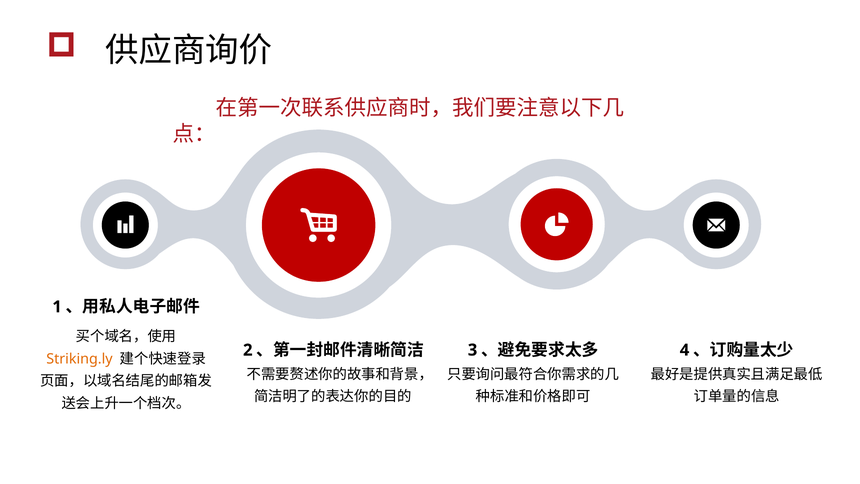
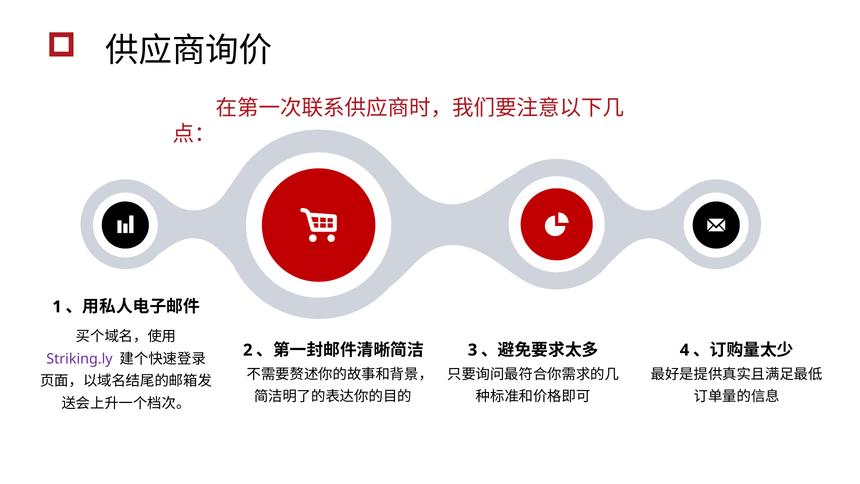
Striking.ly colour: orange -> purple
